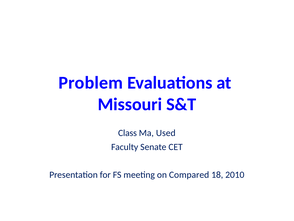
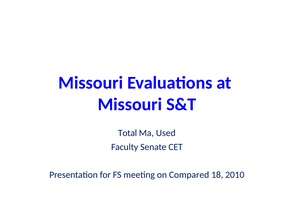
Problem at (91, 83): Problem -> Missouri
Class: Class -> Total
